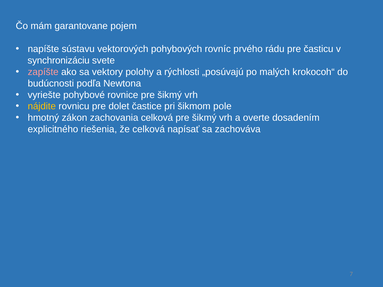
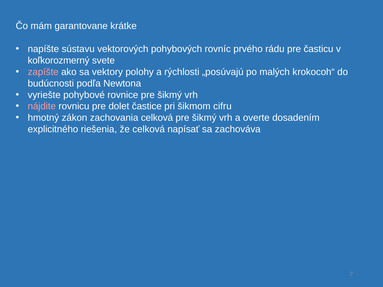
pojem: pojem -> krátke
synchronizáciu: synchronizáciu -> koľkorozmerný
nájdite colour: yellow -> pink
pole: pole -> cifru
